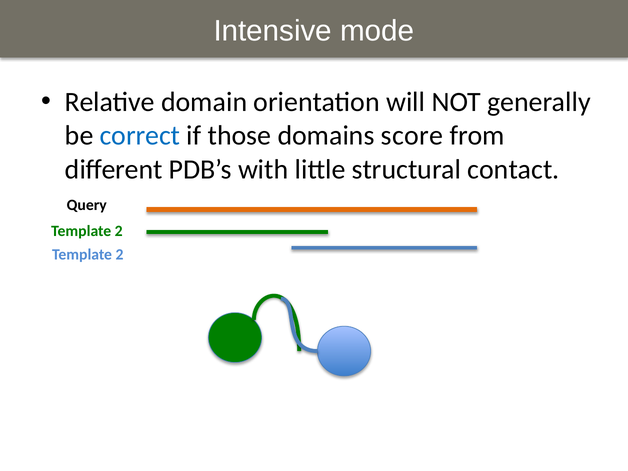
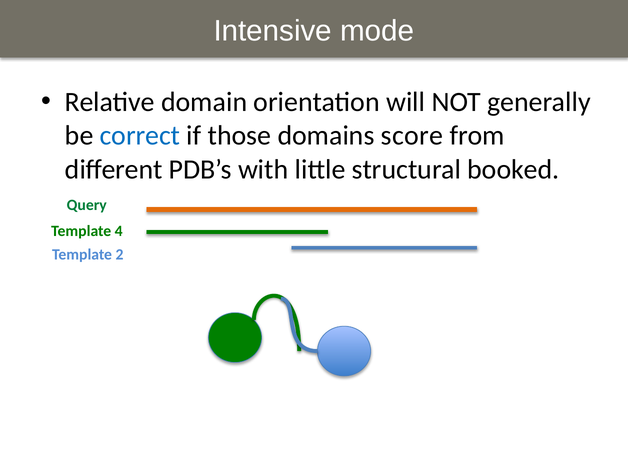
contact: contact -> booked
Query colour: black -> green
2 at (119, 231): 2 -> 4
